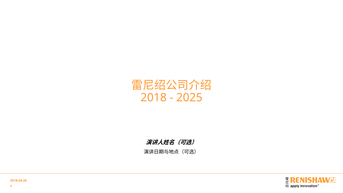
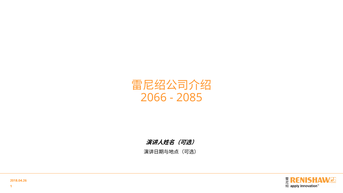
2018: 2018 -> 2066
2025: 2025 -> 2085
